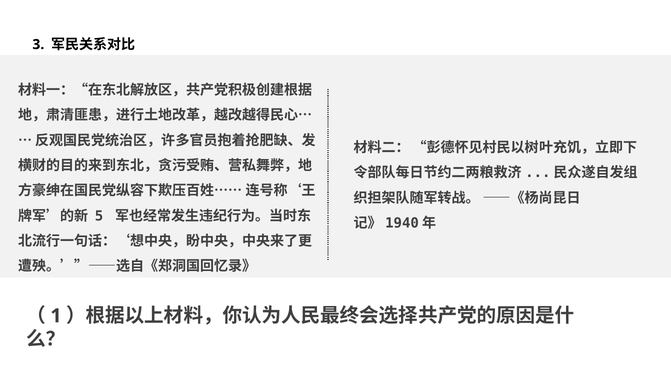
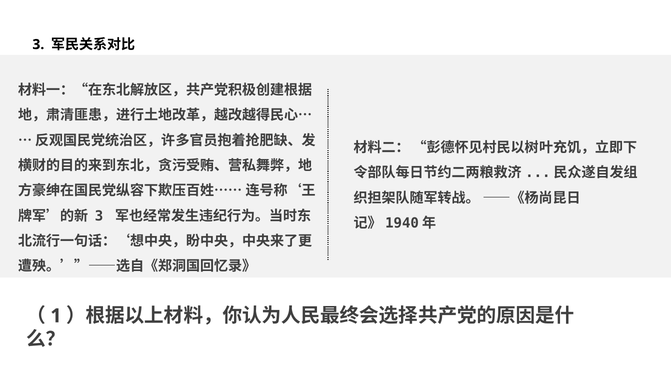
5 at (99, 216): 5 -> 3
